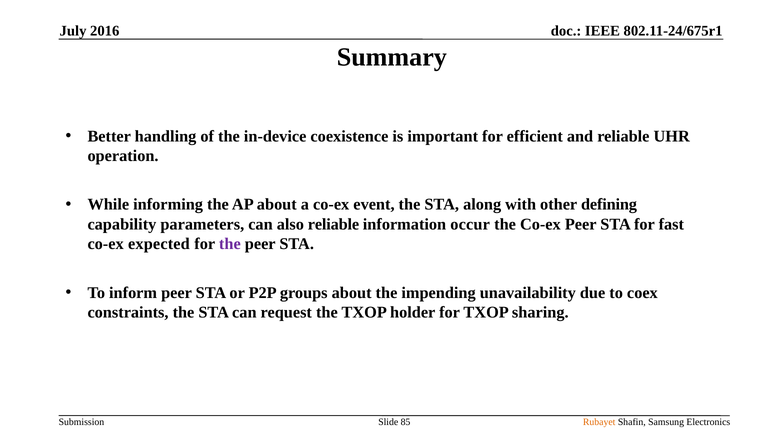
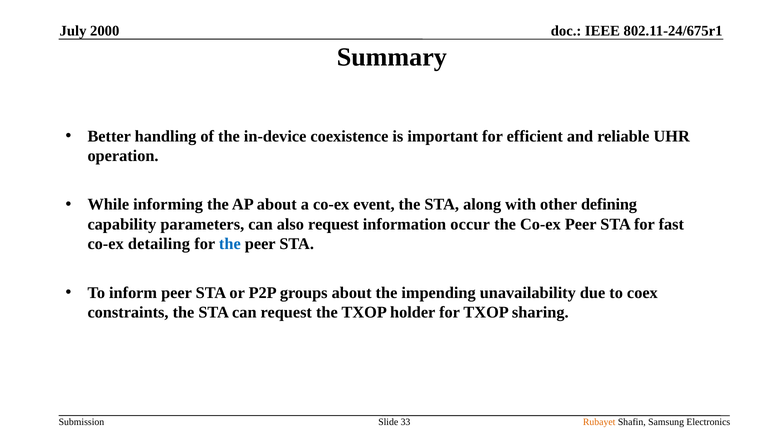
2016: 2016 -> 2000
also reliable: reliable -> request
expected: expected -> detailing
the at (230, 244) colour: purple -> blue
85: 85 -> 33
